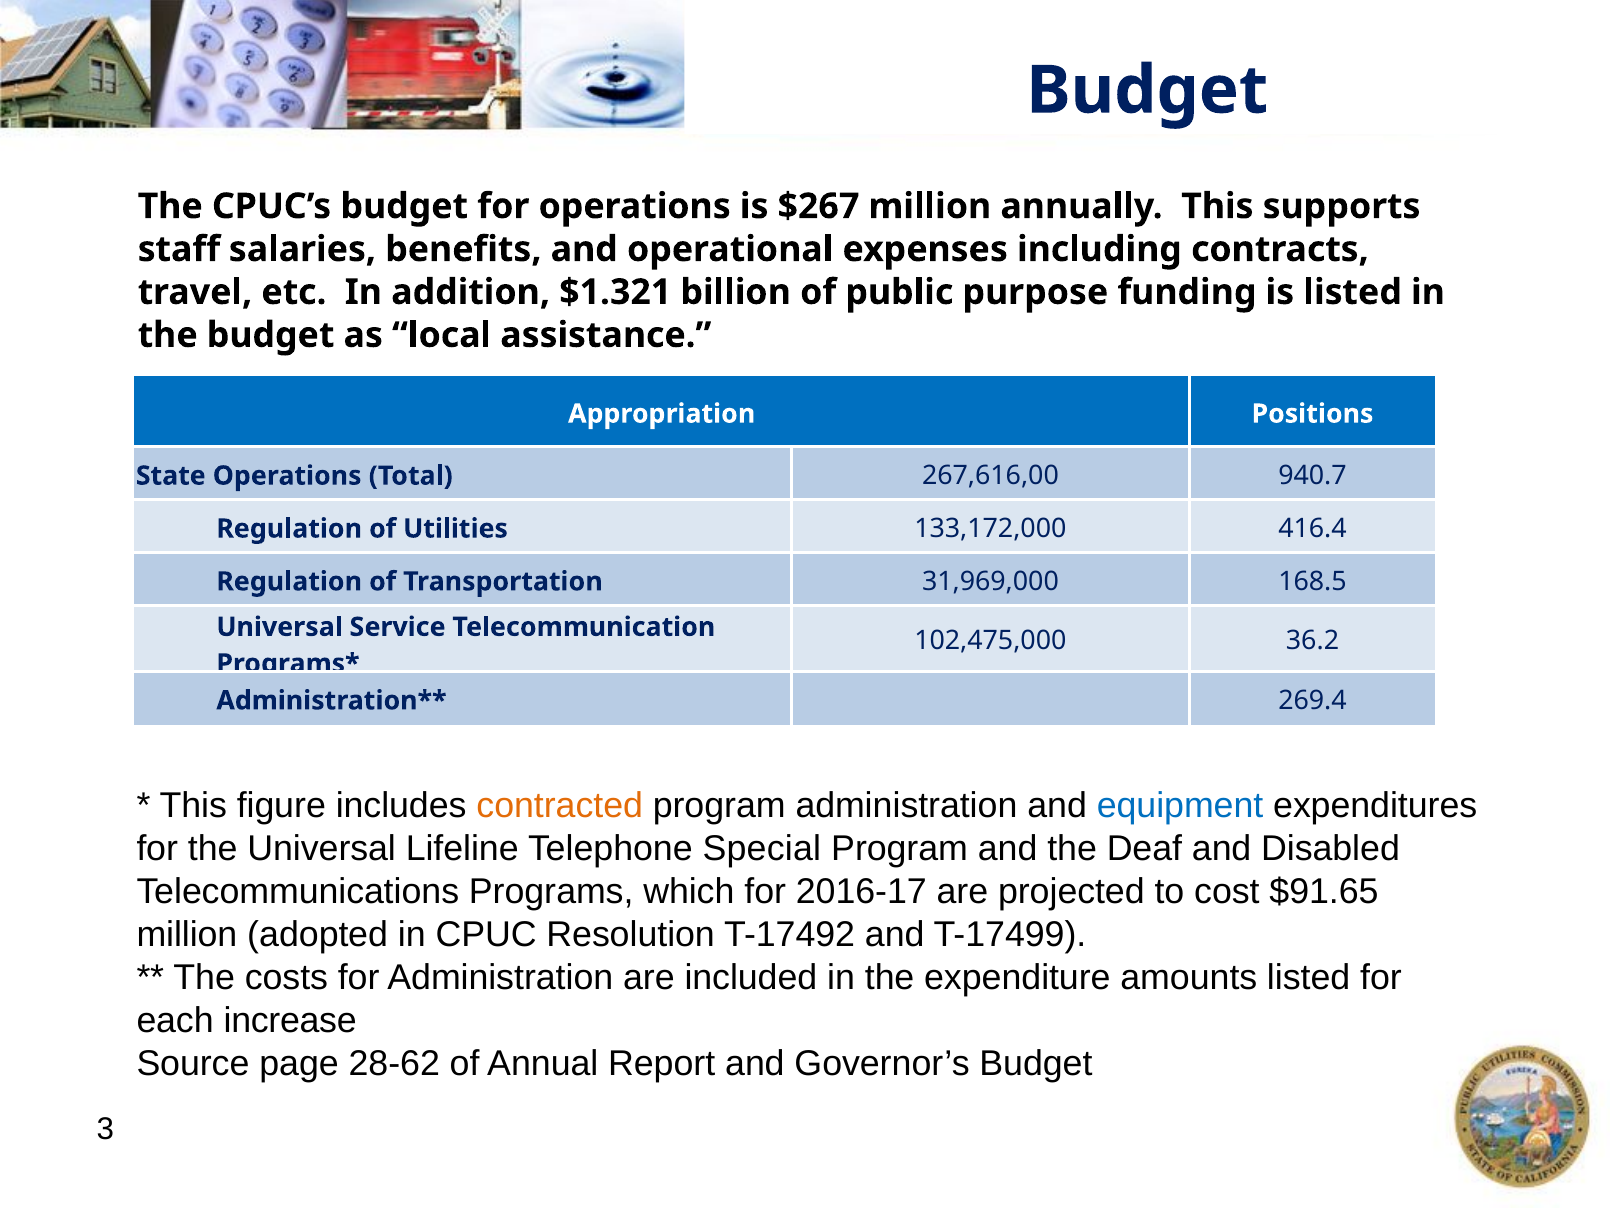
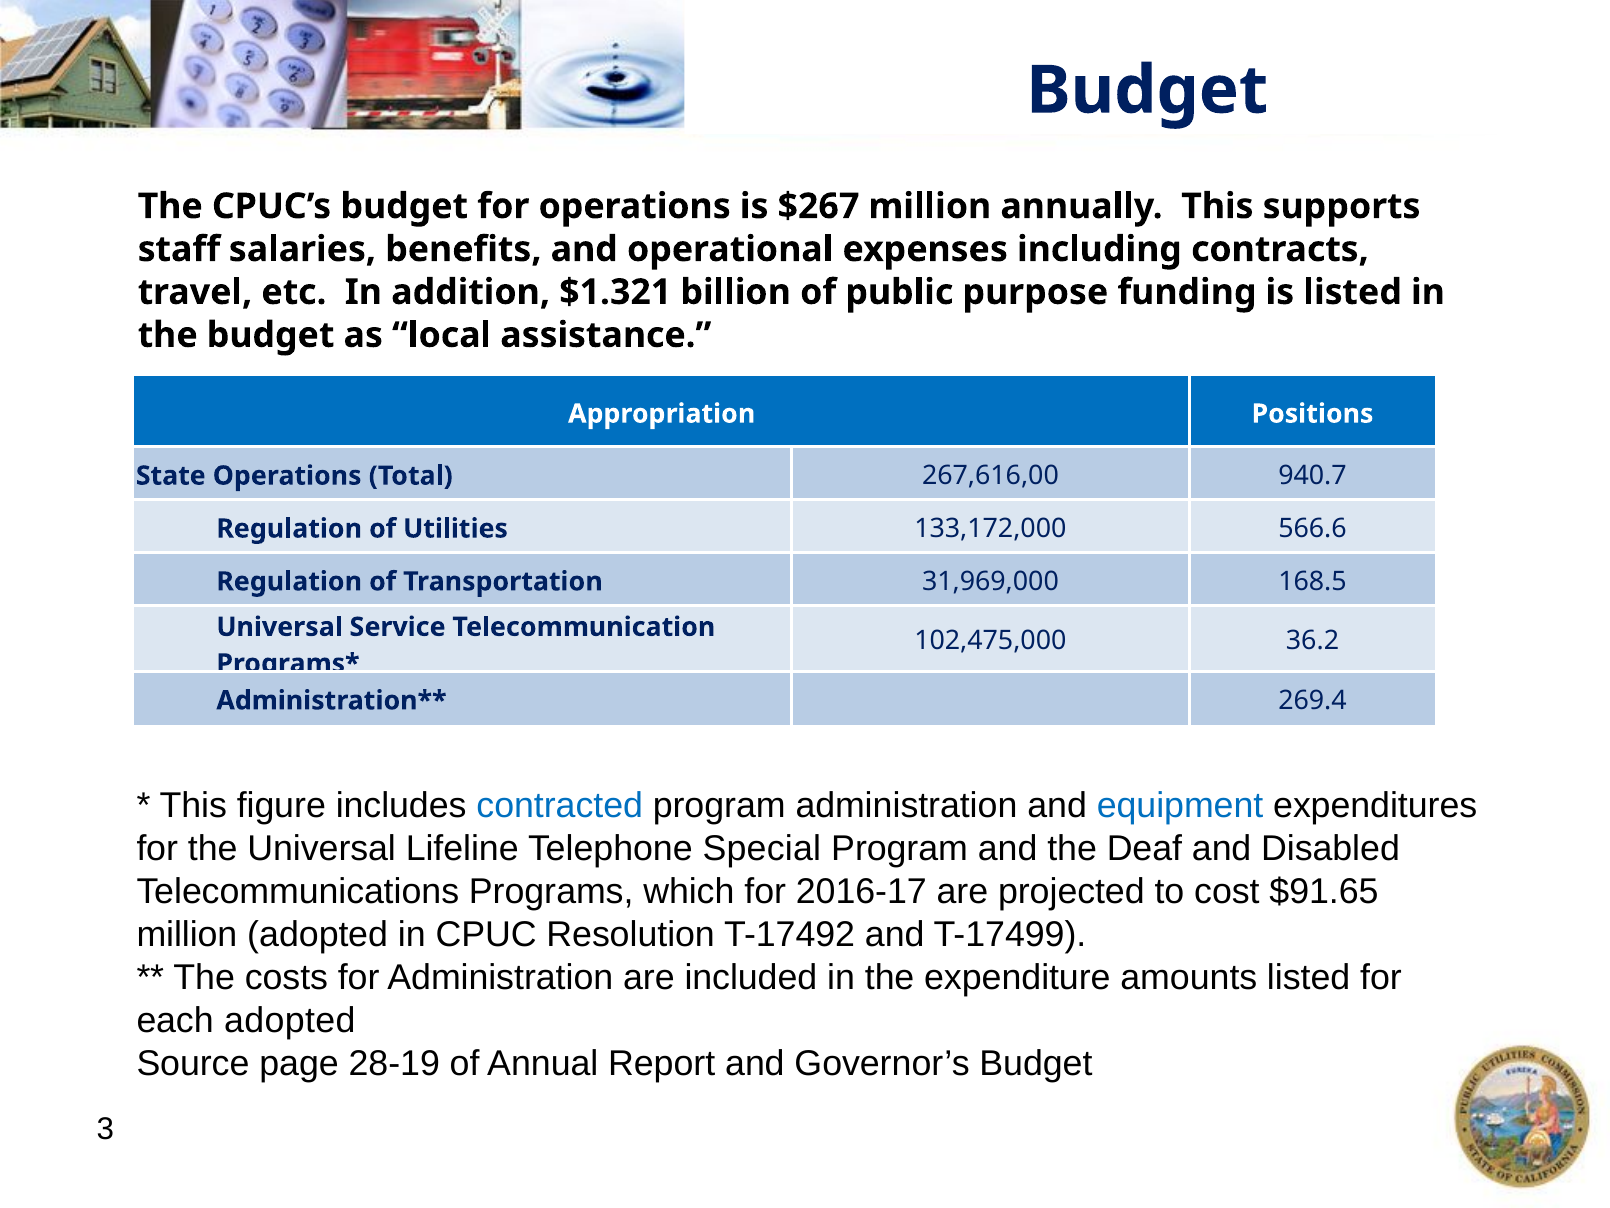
416.4: 416.4 -> 566.6
contracted colour: orange -> blue
each increase: increase -> adopted
28-62: 28-62 -> 28-19
